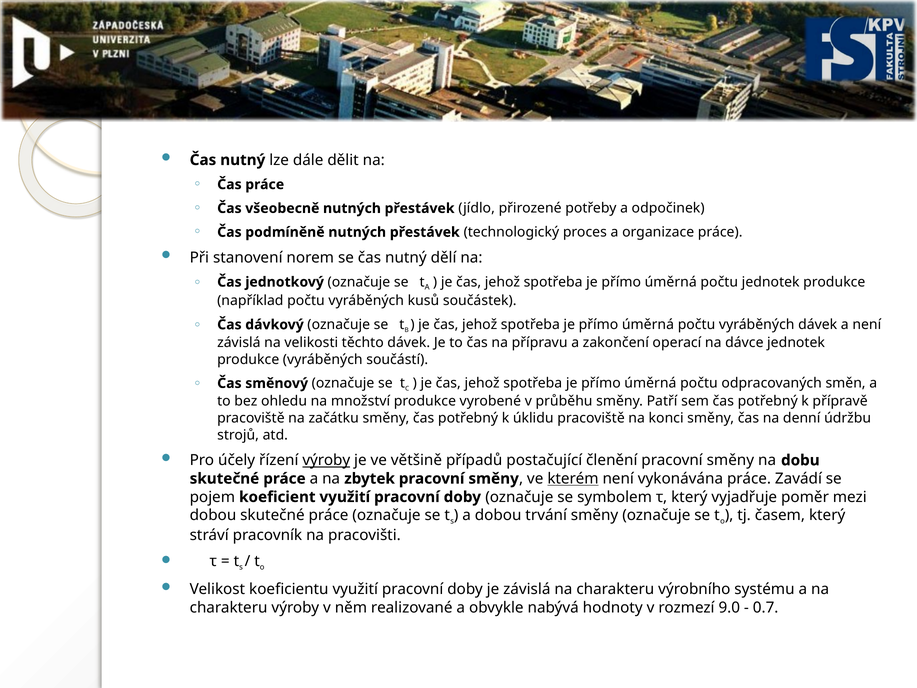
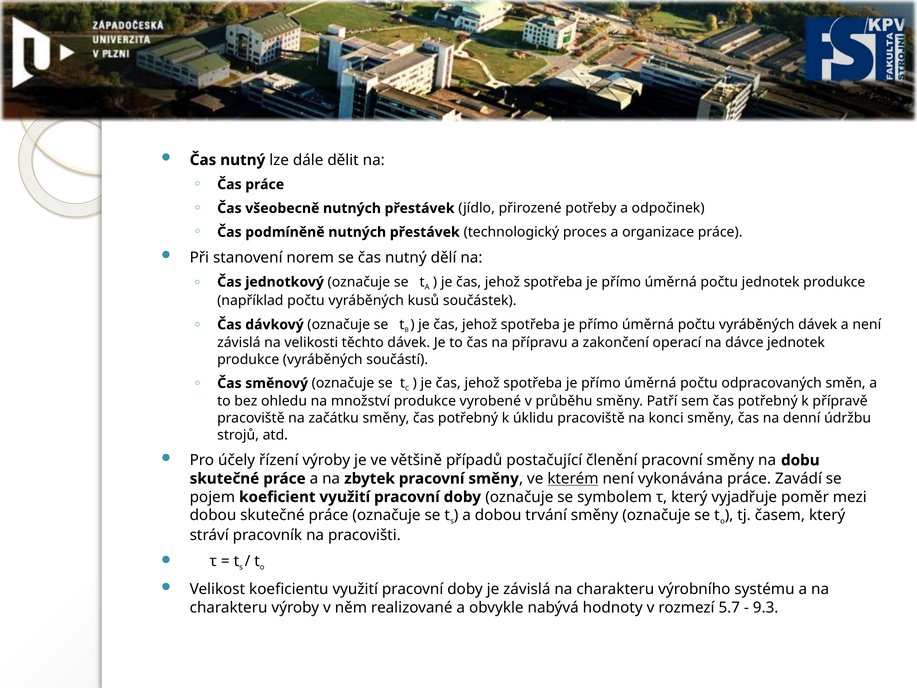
výroby at (326, 460) underline: present -> none
9.0: 9.0 -> 5.7
0.7: 0.7 -> 9.3
